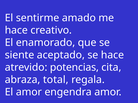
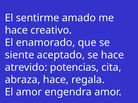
abraza total: total -> hace
